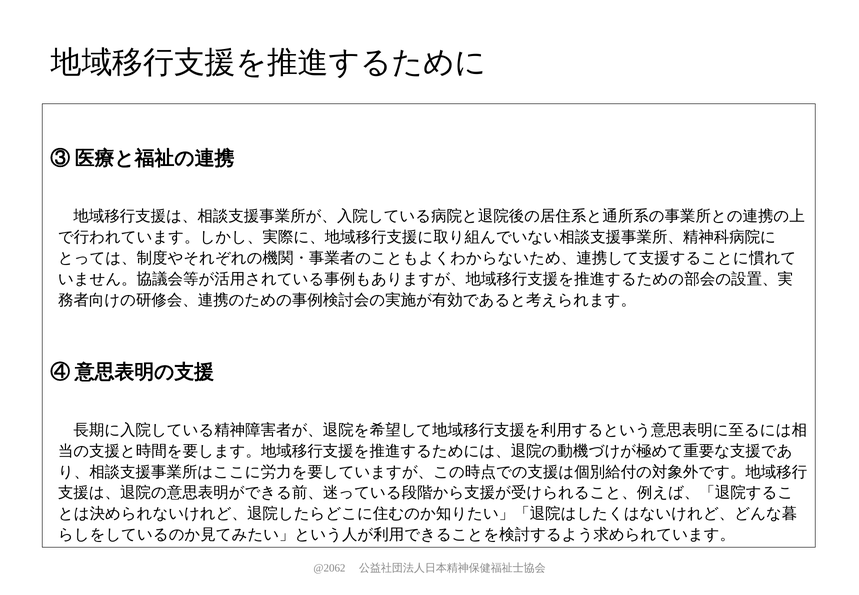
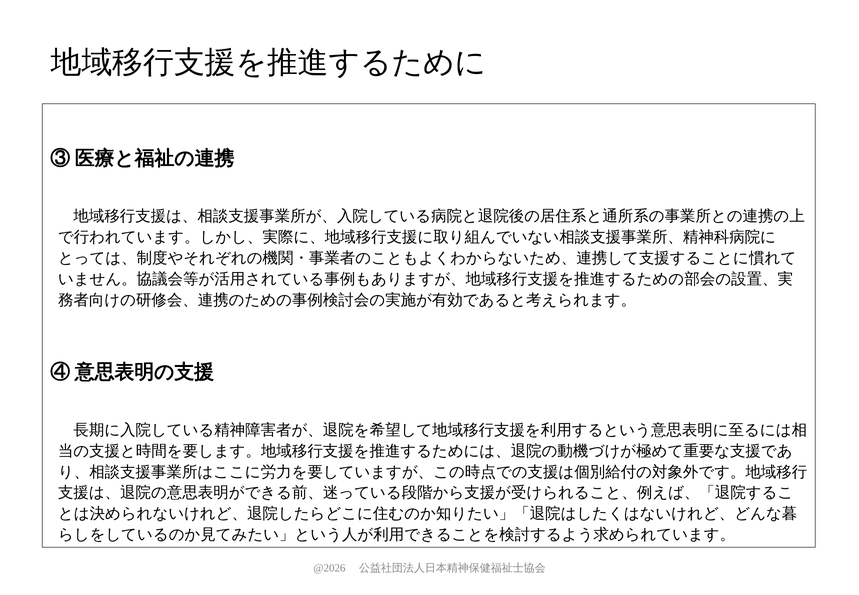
@2062: @2062 -> @2026
